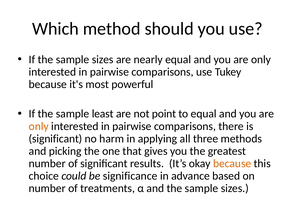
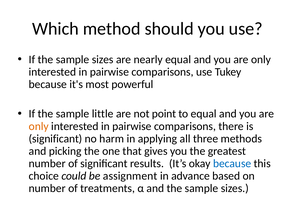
least: least -> little
because at (232, 163) colour: orange -> blue
significance: significance -> assignment
